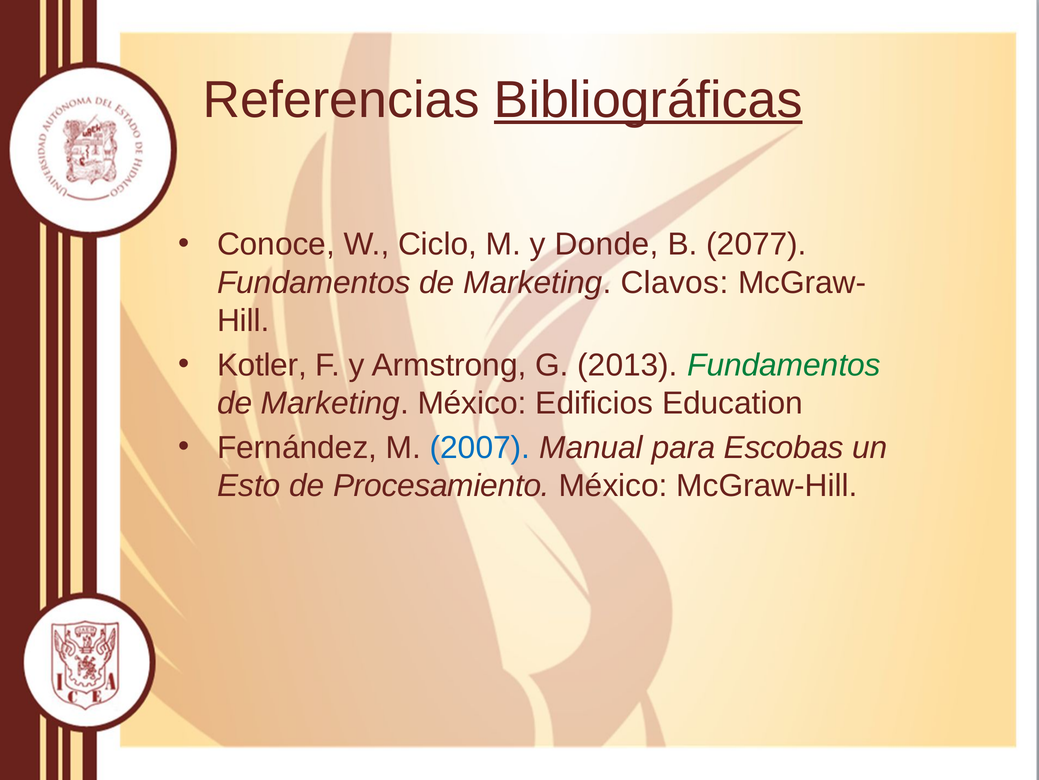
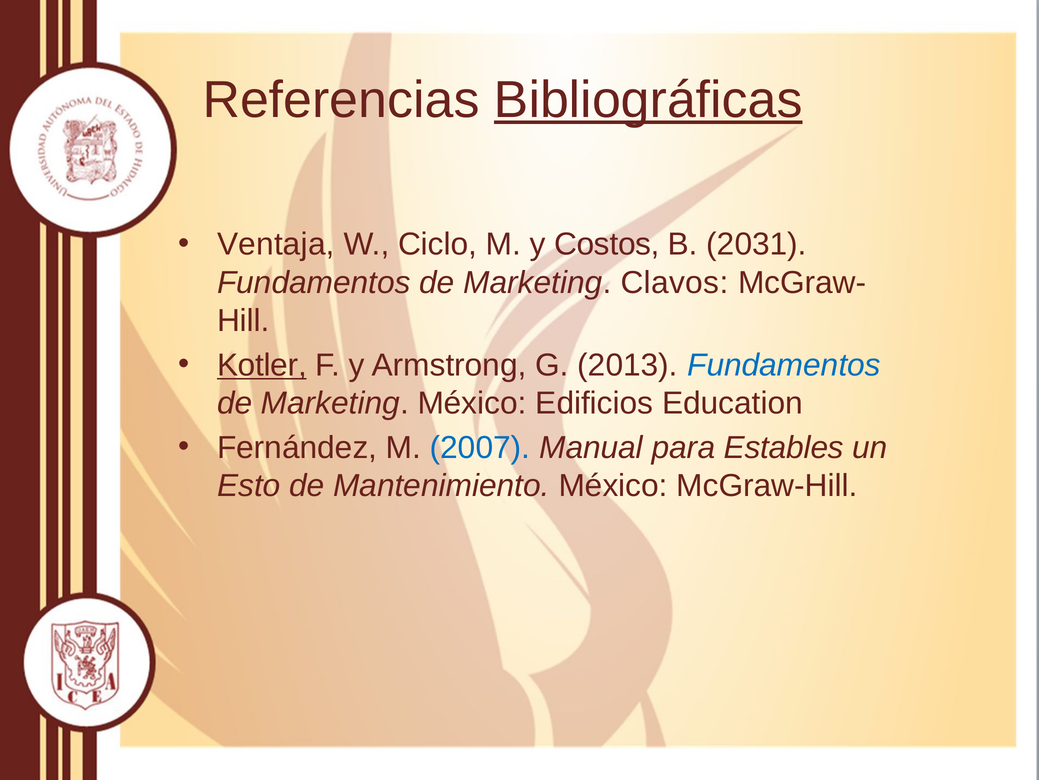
Conoce: Conoce -> Ventaja
Donde: Donde -> Costos
2077: 2077 -> 2031
Kotler underline: none -> present
Fundamentos at (784, 365) colour: green -> blue
Escobas: Escobas -> Estables
Procesamiento: Procesamiento -> Mantenimiento
